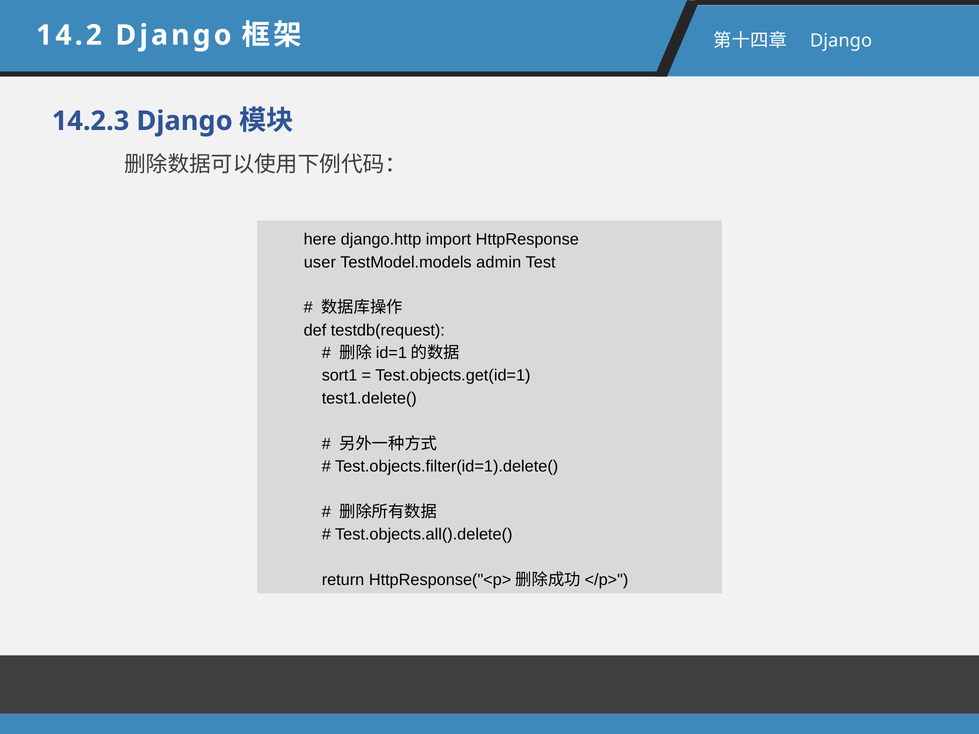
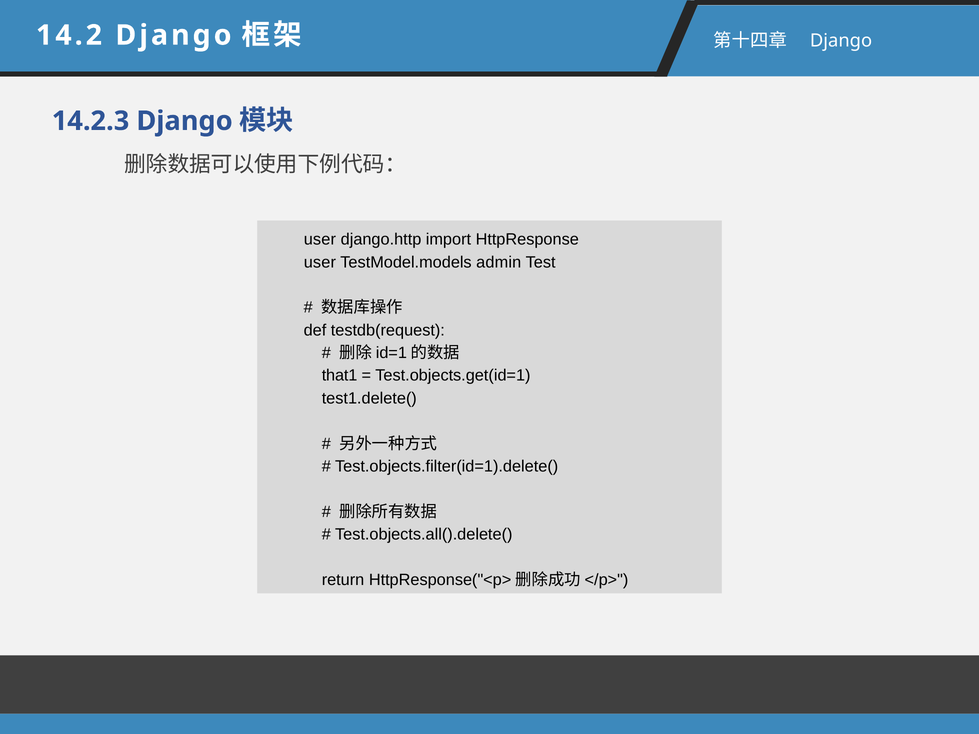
here at (320, 240): here -> user
sort1: sort1 -> that1
